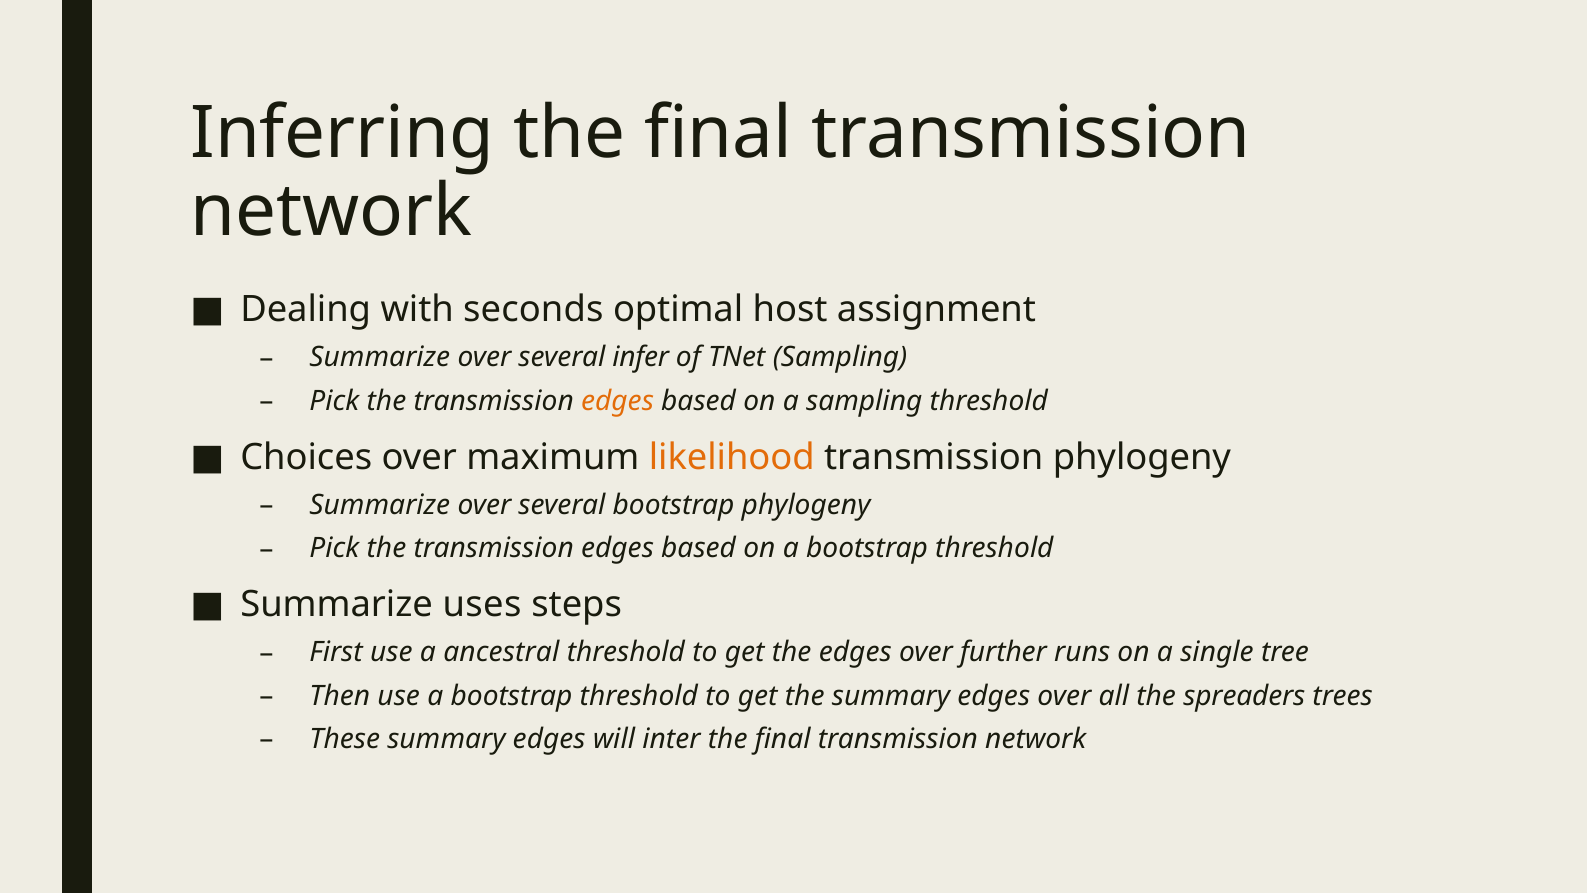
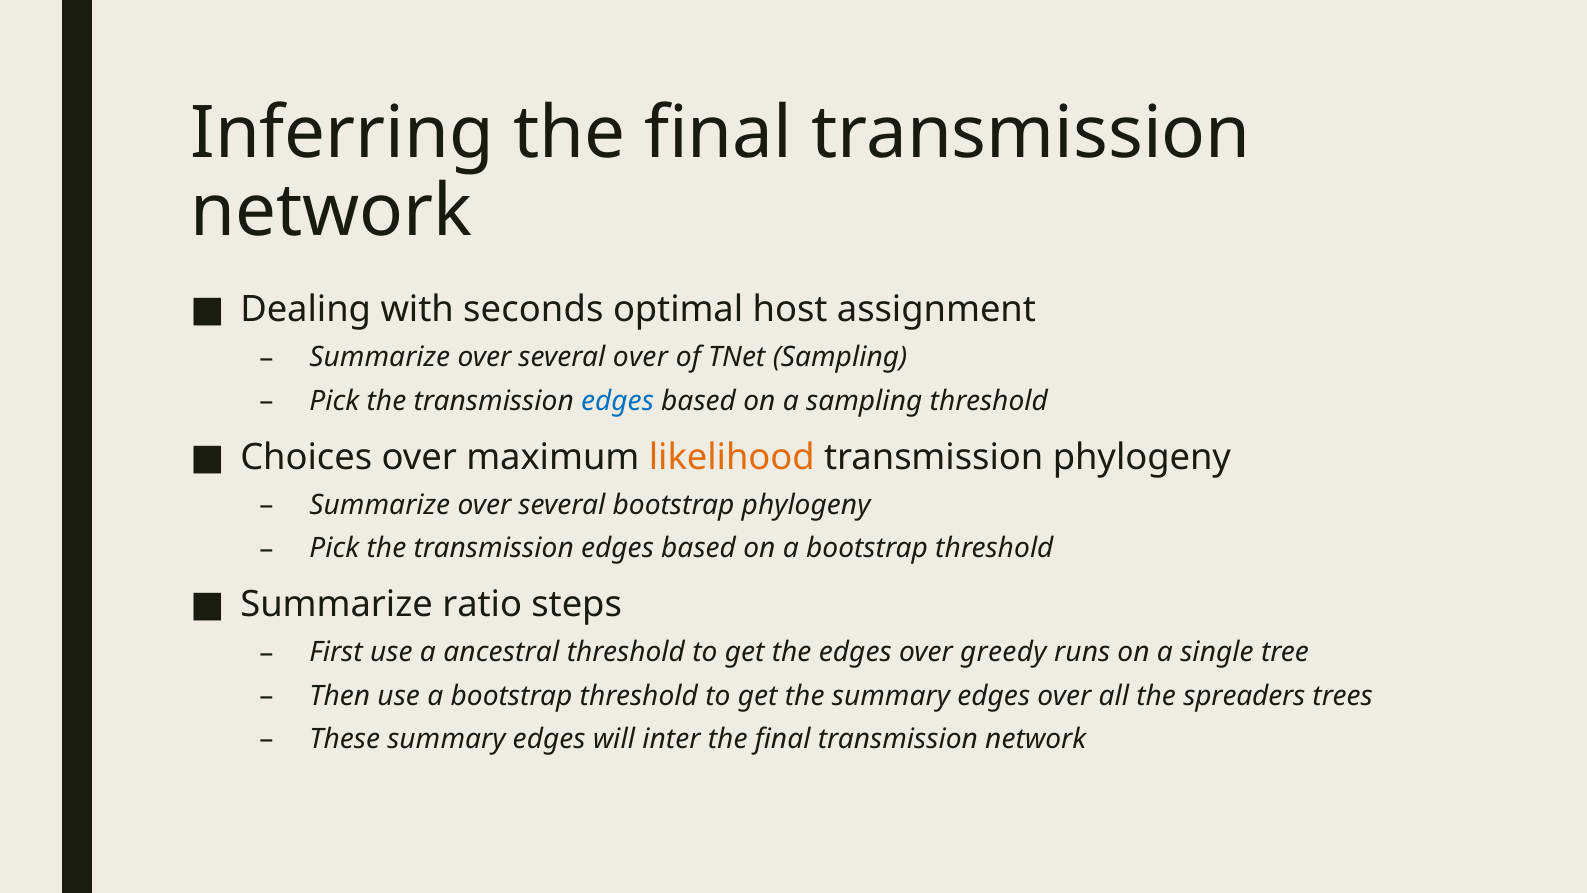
several infer: infer -> over
edges at (618, 401) colour: orange -> blue
uses: uses -> ratio
further: further -> greedy
